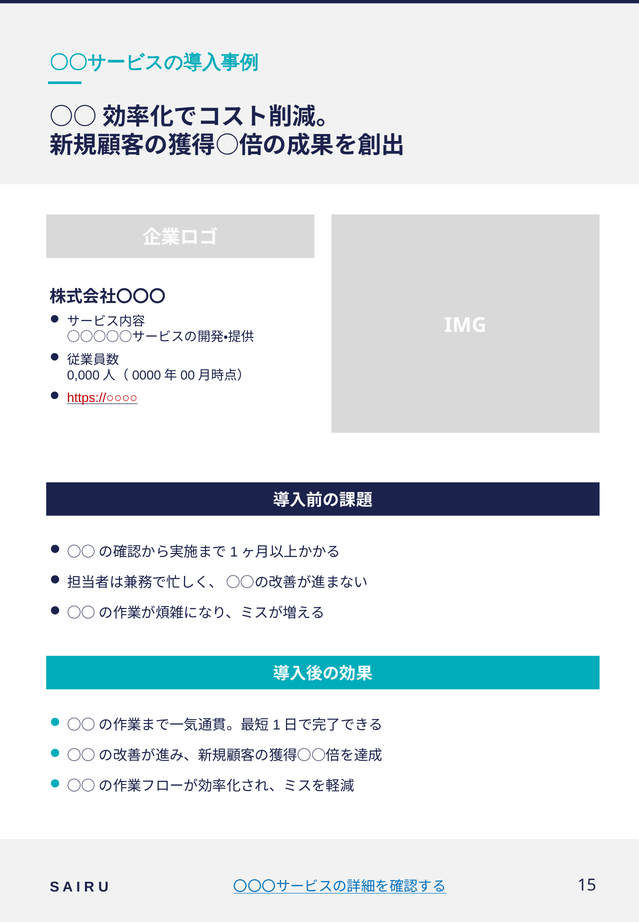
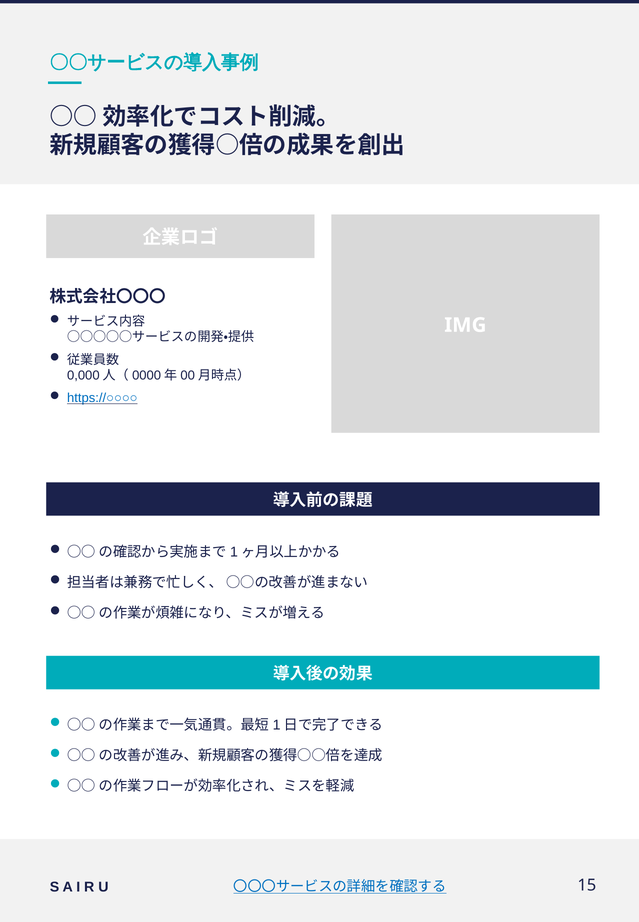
https://○○○○ colour: red -> blue
